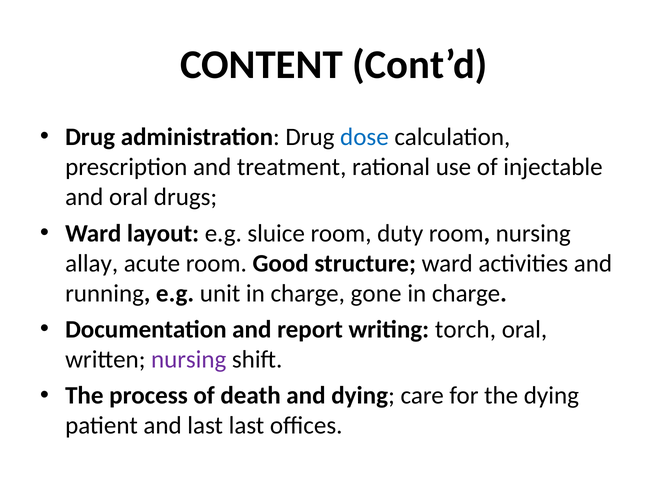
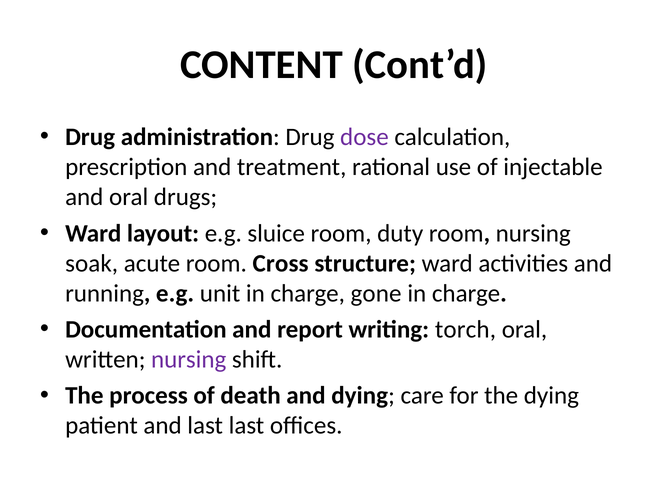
dose colour: blue -> purple
allay: allay -> soak
Good: Good -> Cross
